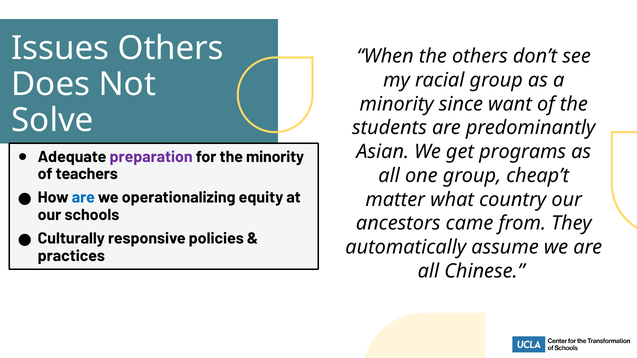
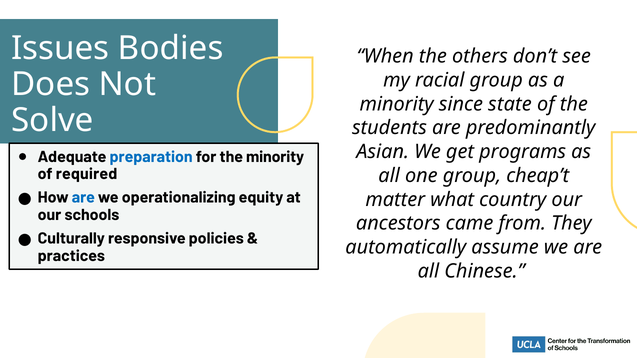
Issues Others: Others -> Bodies
want: want -> state
preparation colour: purple -> blue
teachers: teachers -> required
